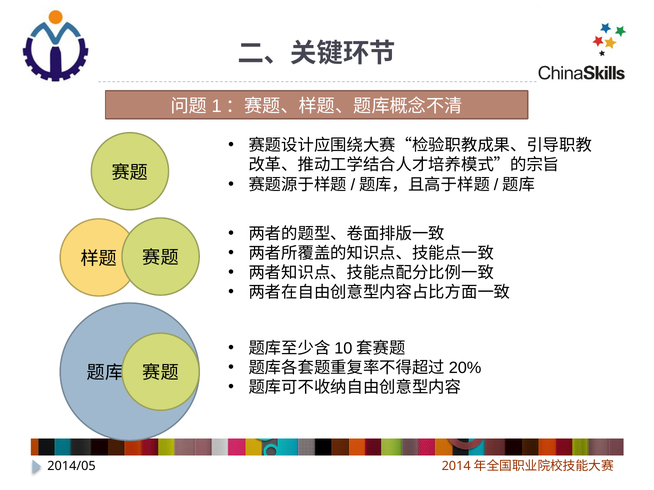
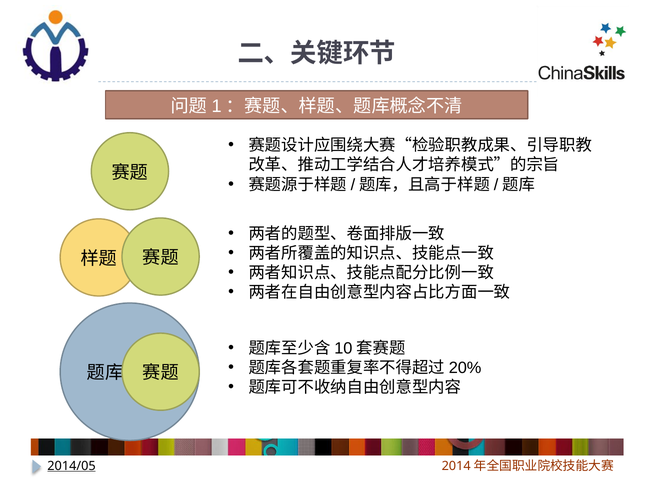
2014/05 underline: none -> present
